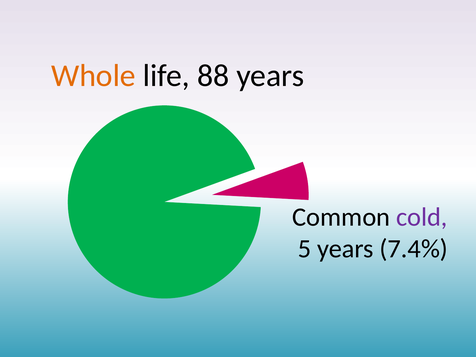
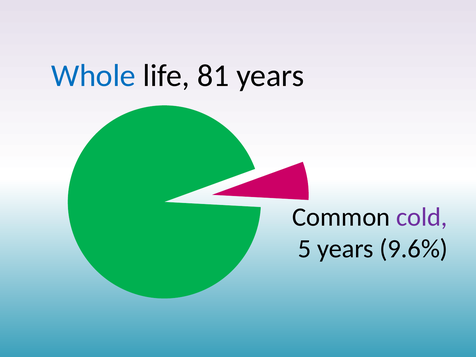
Whole colour: orange -> blue
88: 88 -> 81
7.4%: 7.4% -> 9.6%
